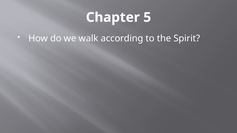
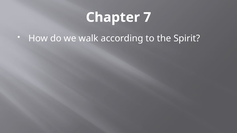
5: 5 -> 7
